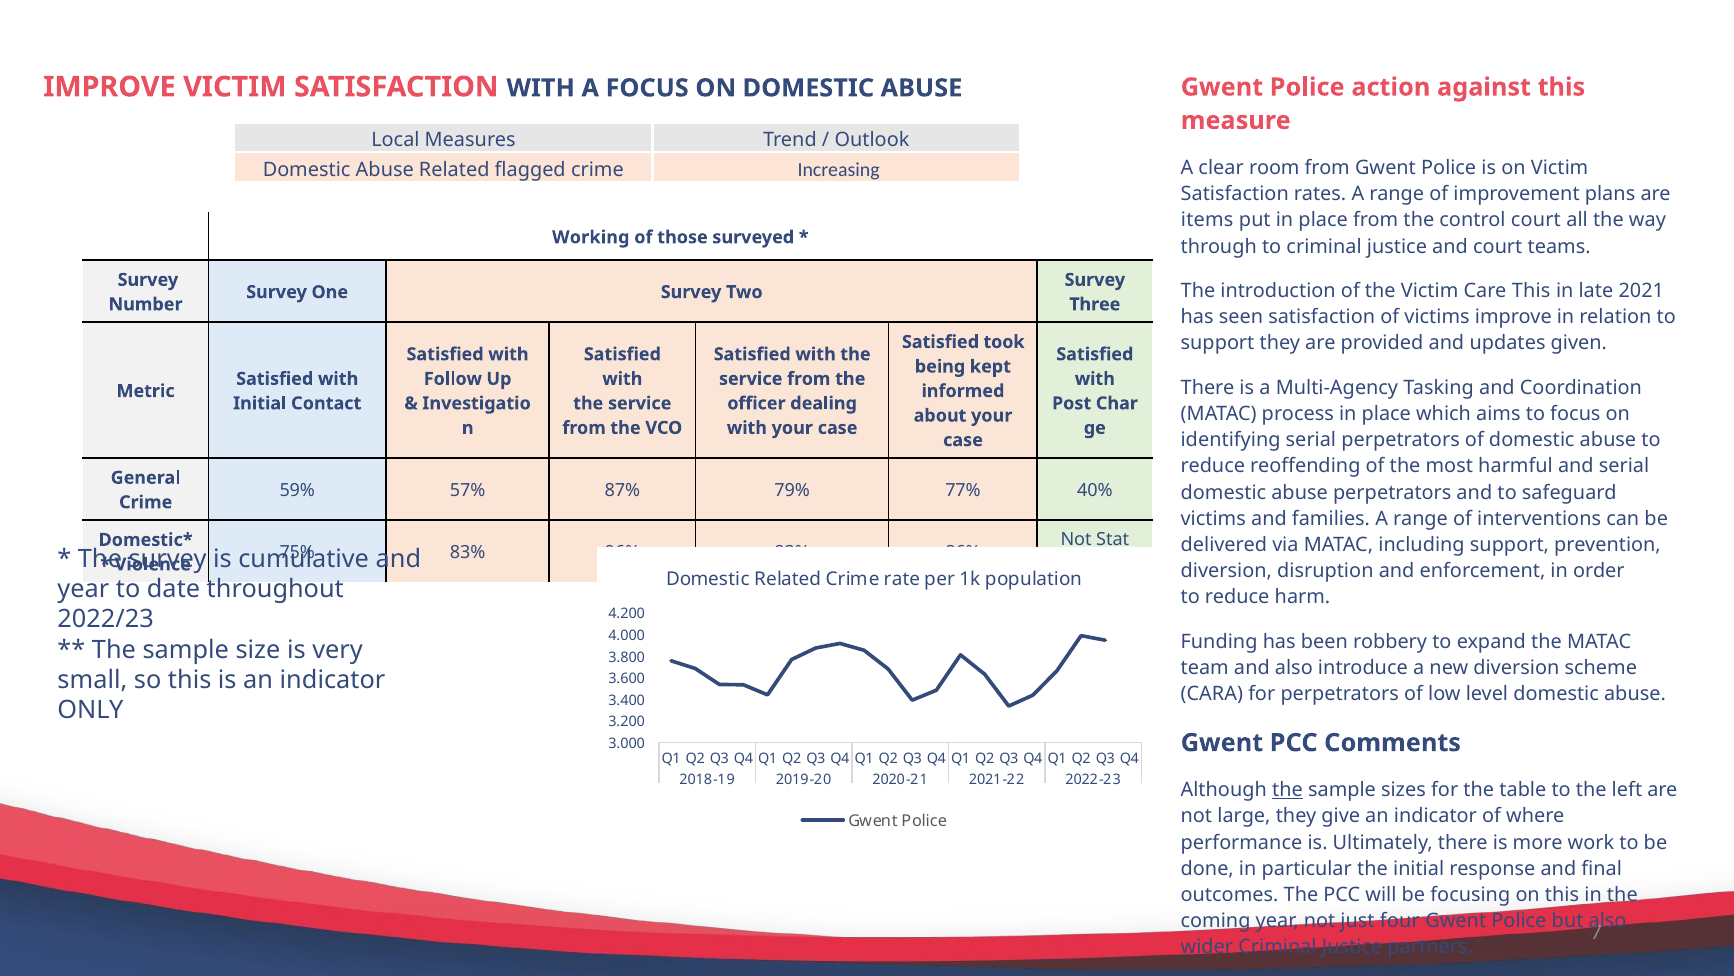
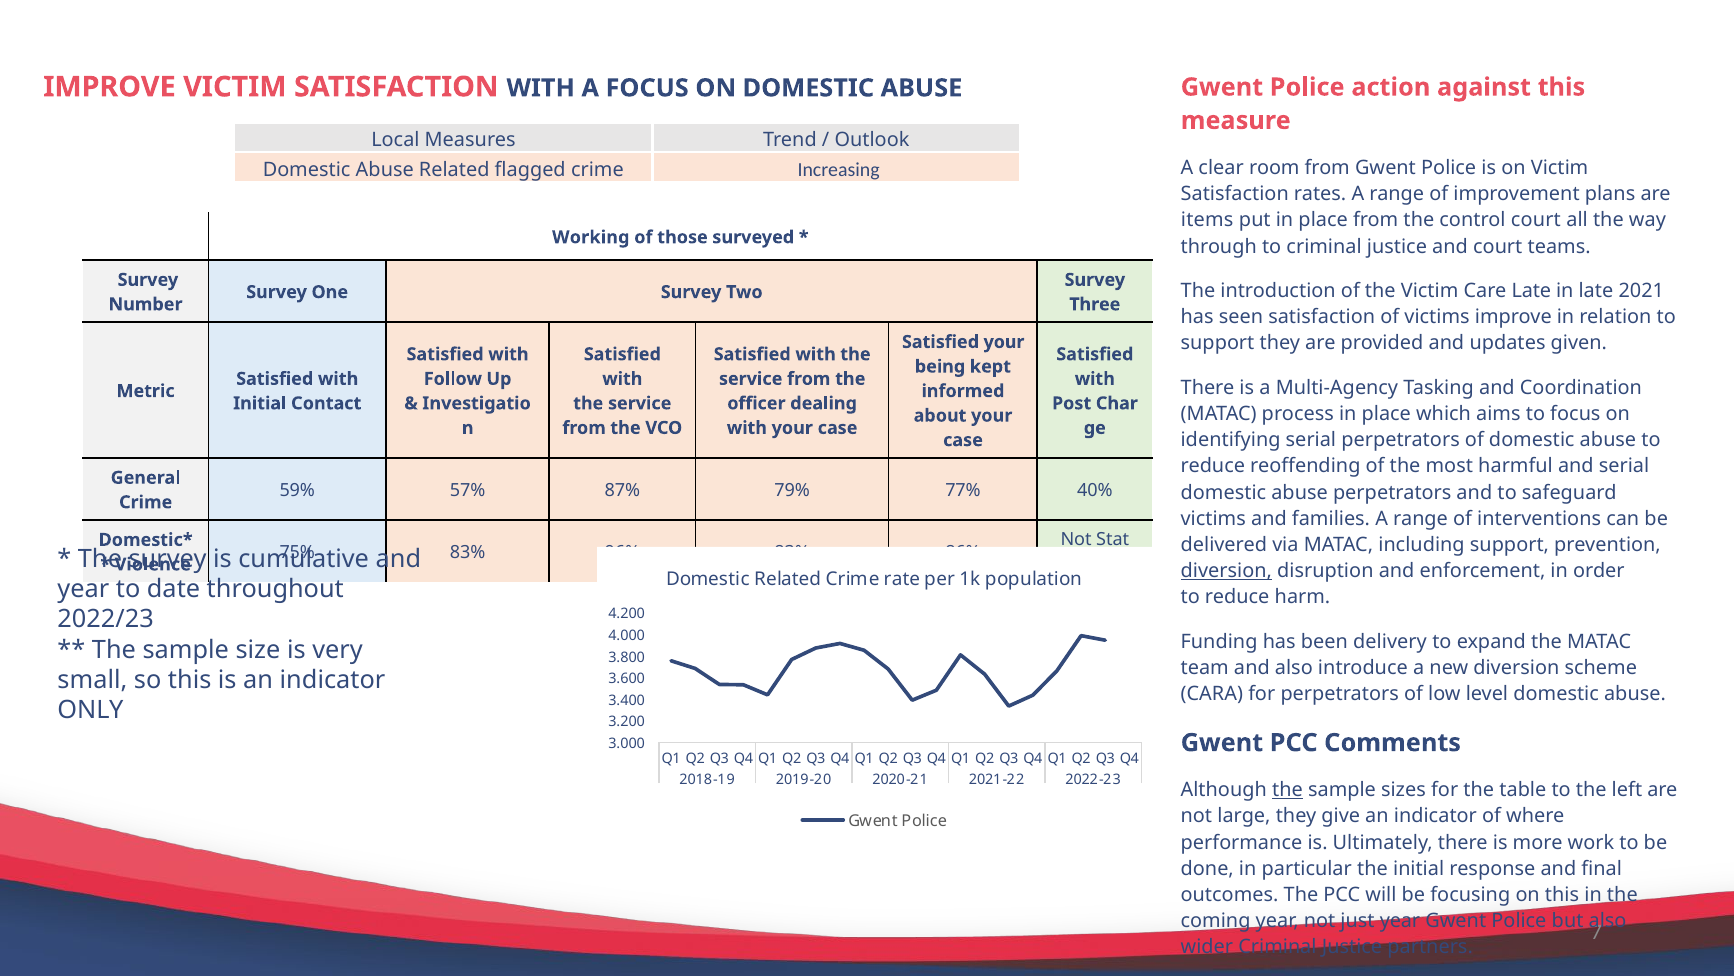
Care This: This -> Late
Satisfied took: took -> your
diversion at (1226, 571) underline: none -> present
robbery: robbery -> delivery
just four: four -> year
